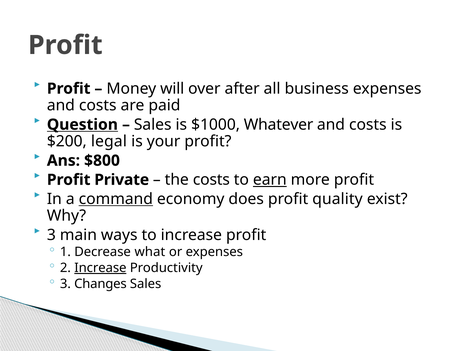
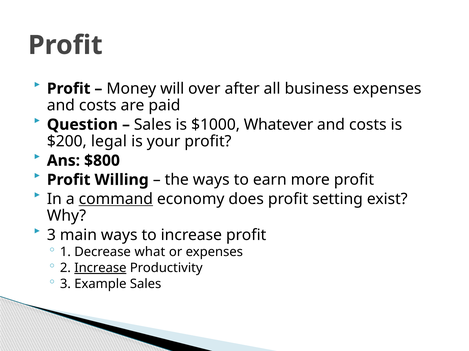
Question underline: present -> none
Private: Private -> Willing
the costs: costs -> ways
earn underline: present -> none
quality: quality -> setting
Changes: Changes -> Example
